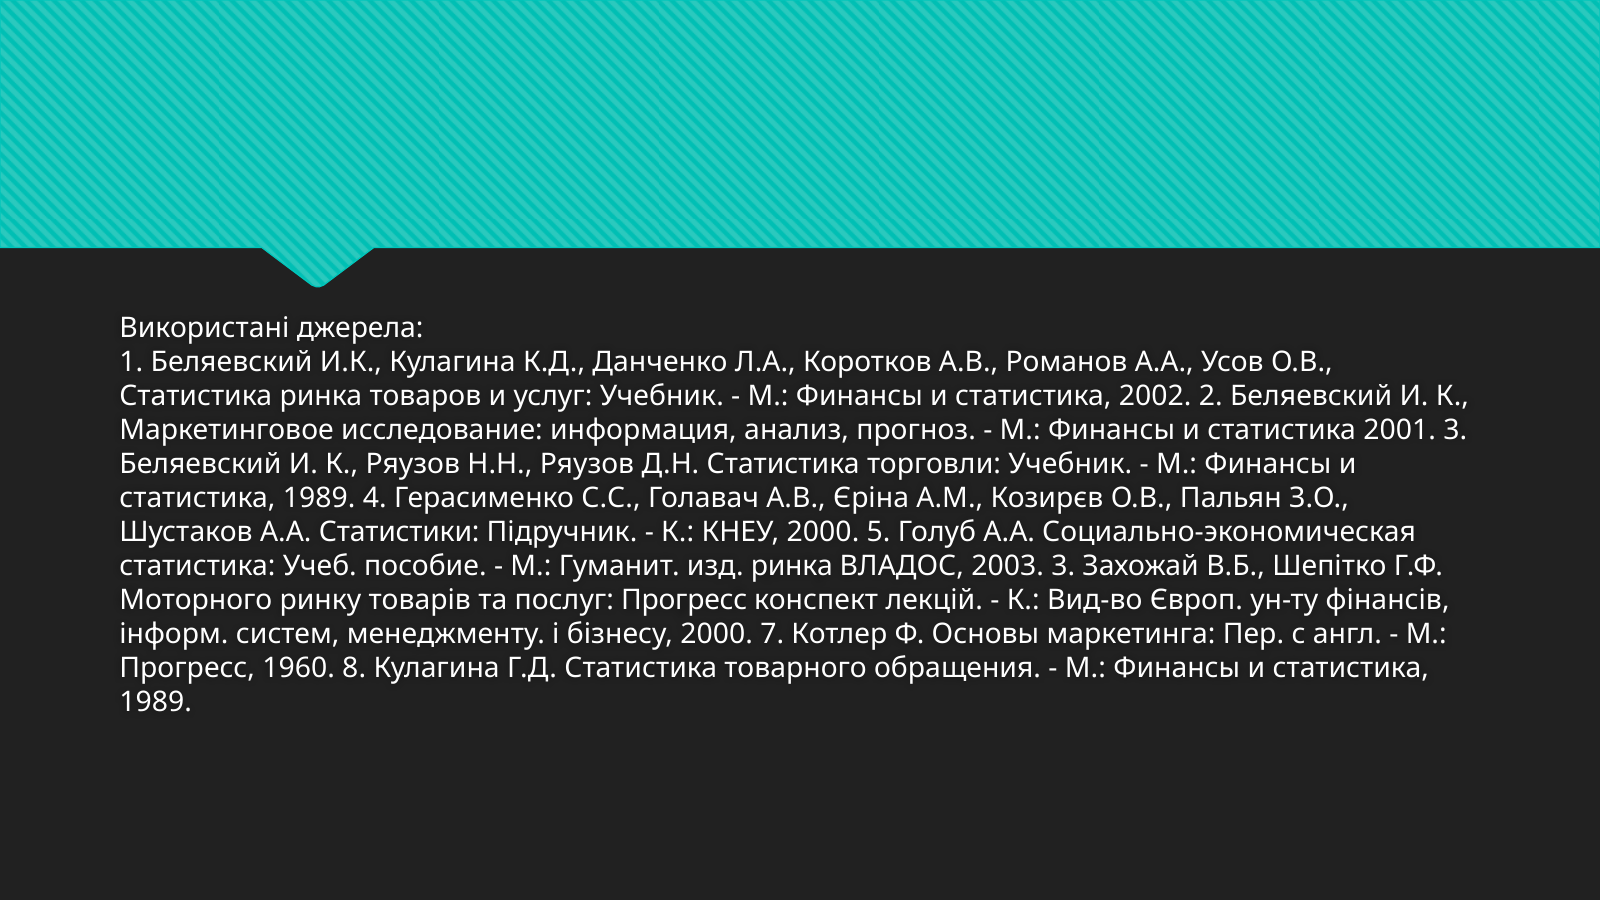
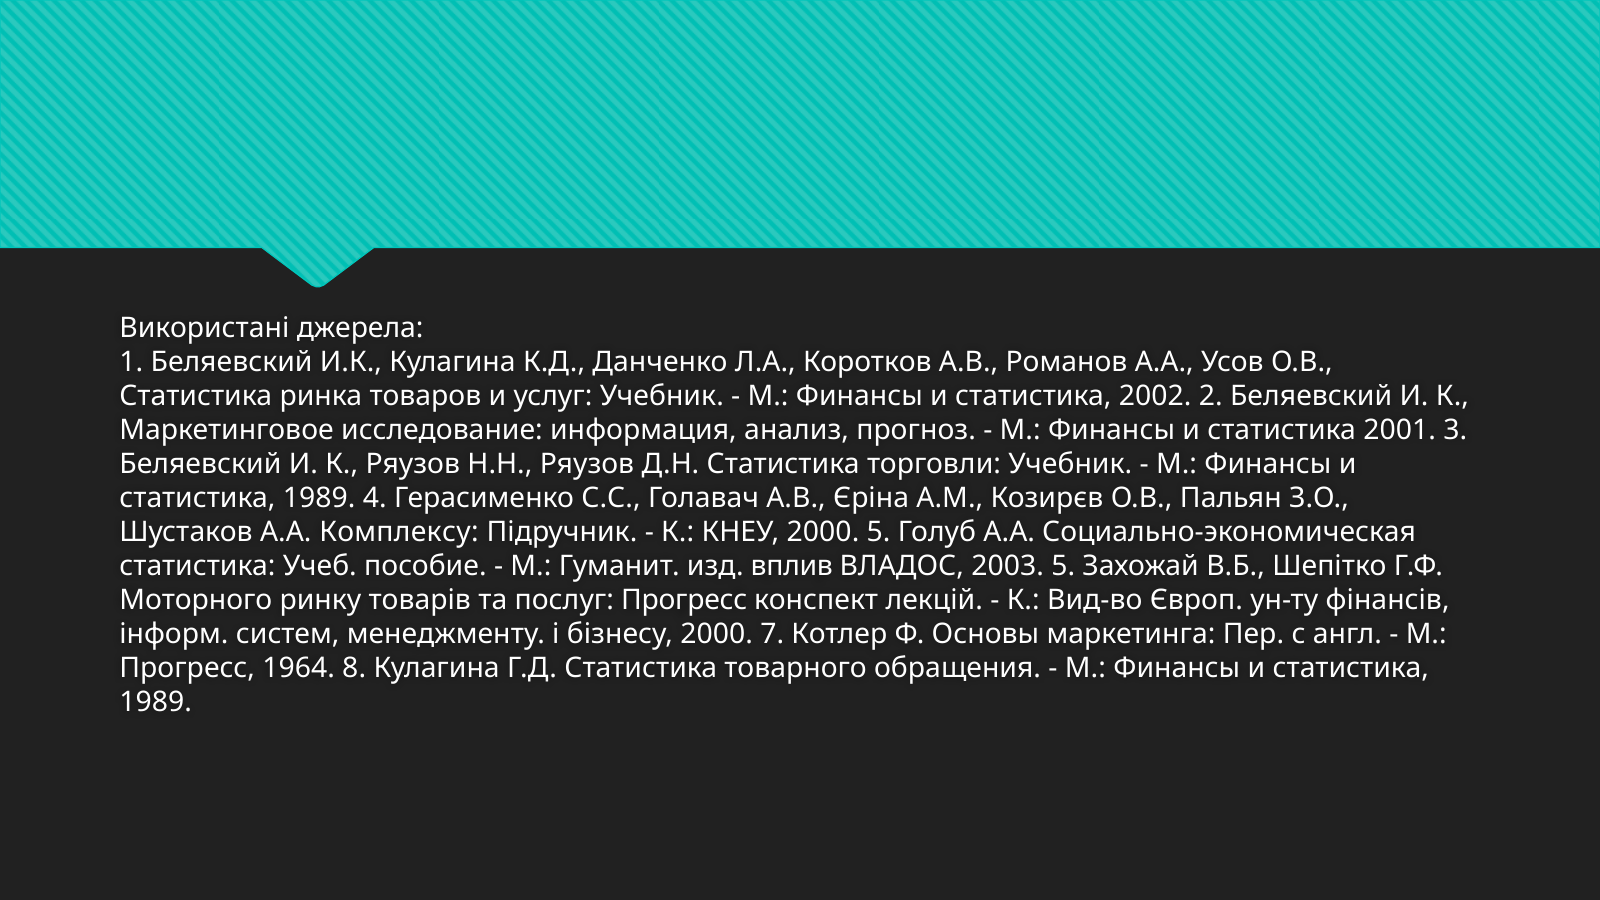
Статистики: Статистики -> Комплексу
изд ринка: ринка -> вплив
2003 3: 3 -> 5
1960: 1960 -> 1964
